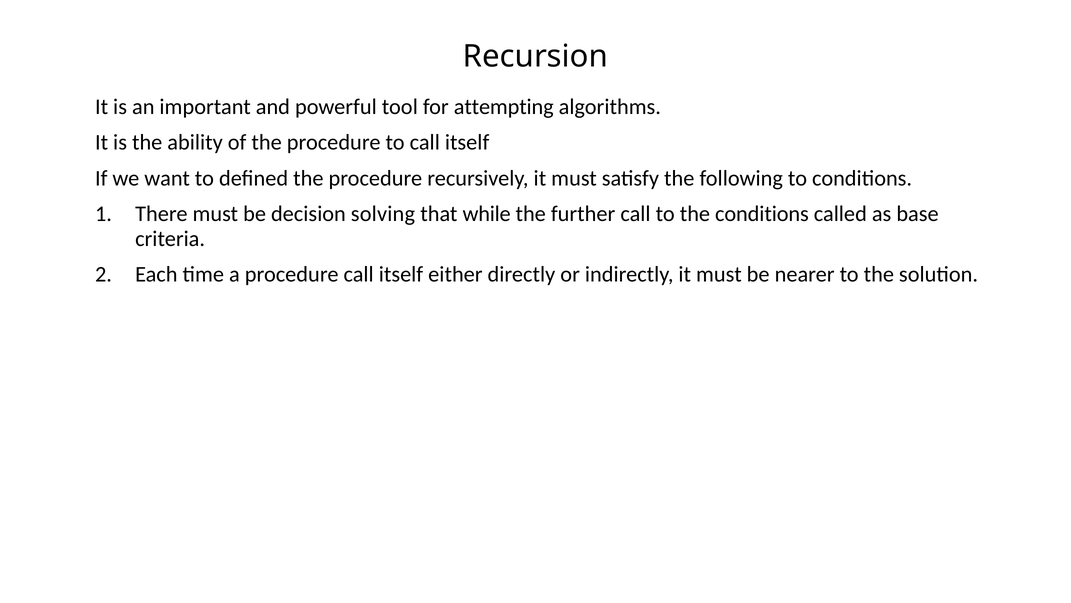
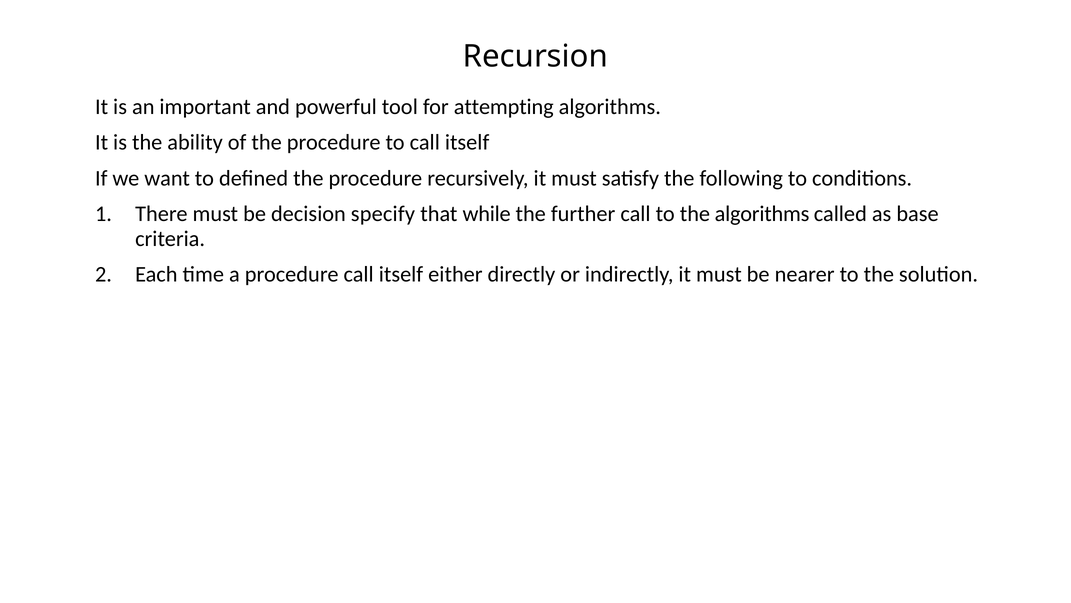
solving: solving -> specify
the conditions: conditions -> algorithms
